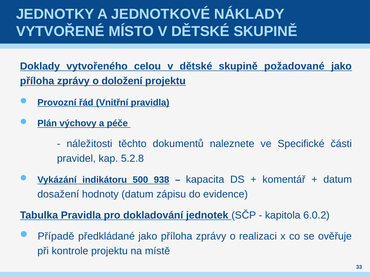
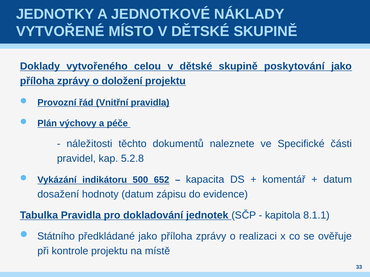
požadované: požadované -> poskytování
938: 938 -> 652
6.0.2: 6.0.2 -> 8.1.1
Případě: Případě -> Státního
